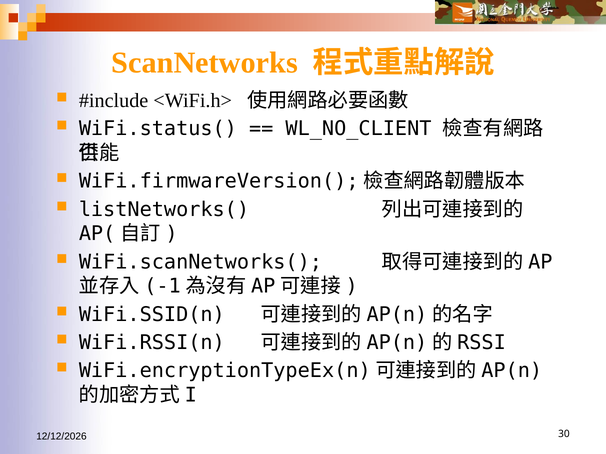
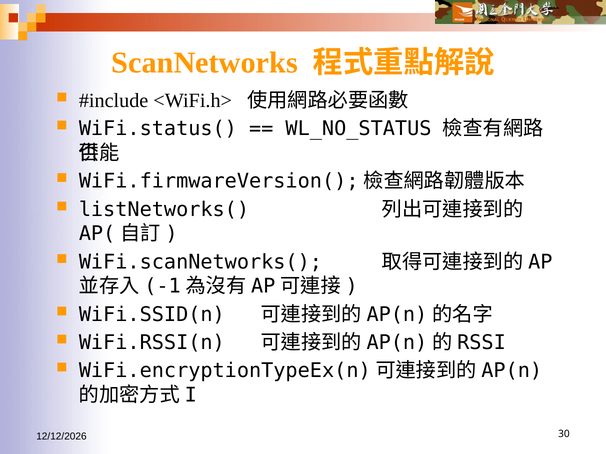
WL_NO_CLIENT: WL_NO_CLIENT -> WL_NO_STATUS
